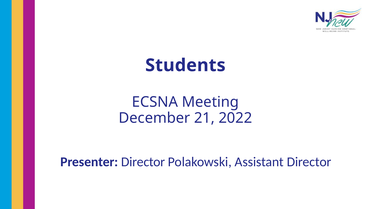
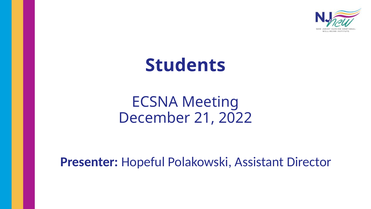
Presenter Director: Director -> Hopeful
